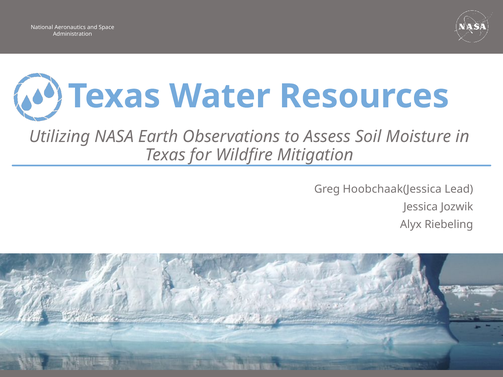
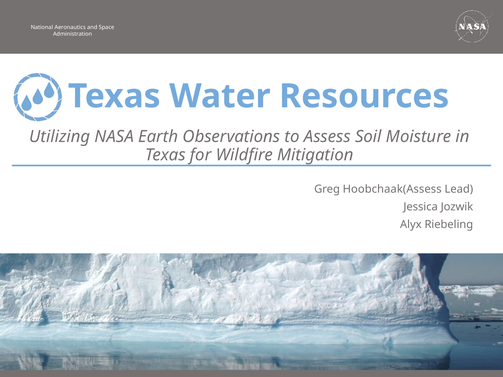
Hoobchaak(Jessica: Hoobchaak(Jessica -> Hoobchaak(Assess
